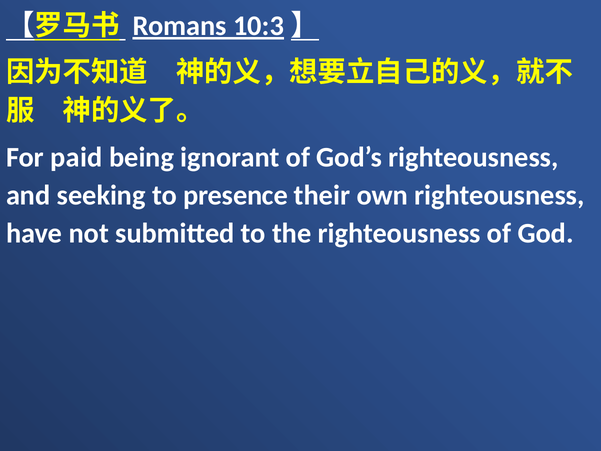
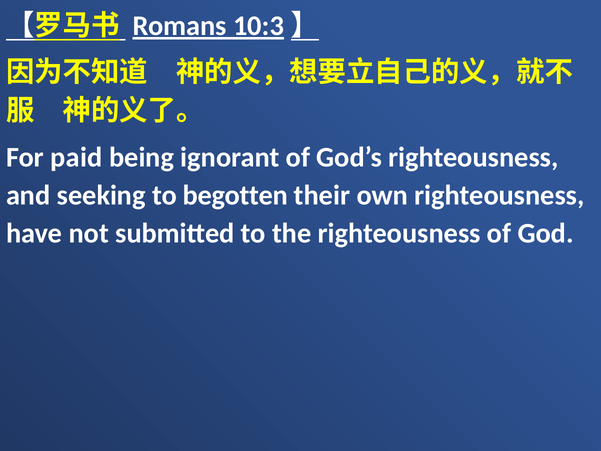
presence: presence -> begotten
